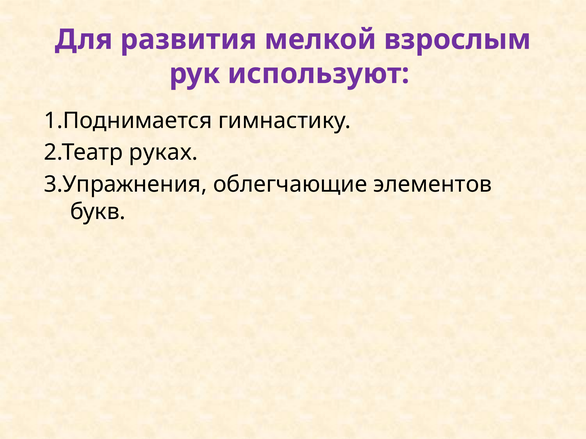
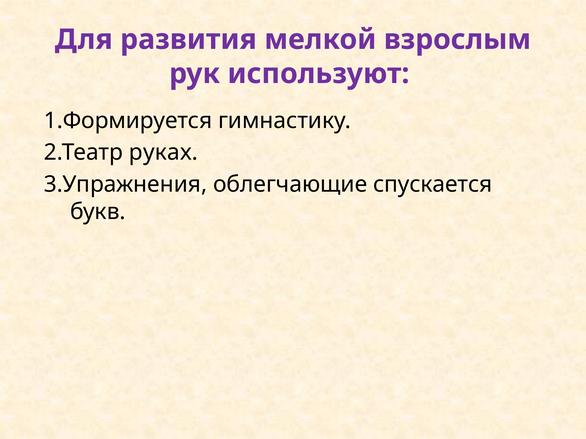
1.Поднимается: 1.Поднимается -> 1.Формируется
элементов: элементов -> спускается
